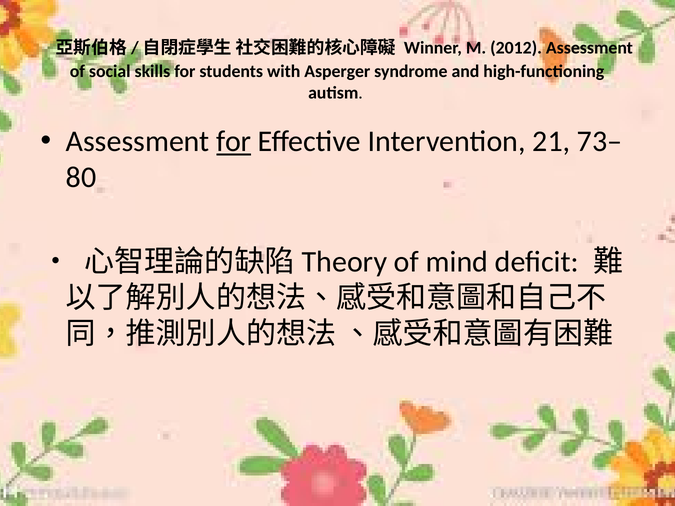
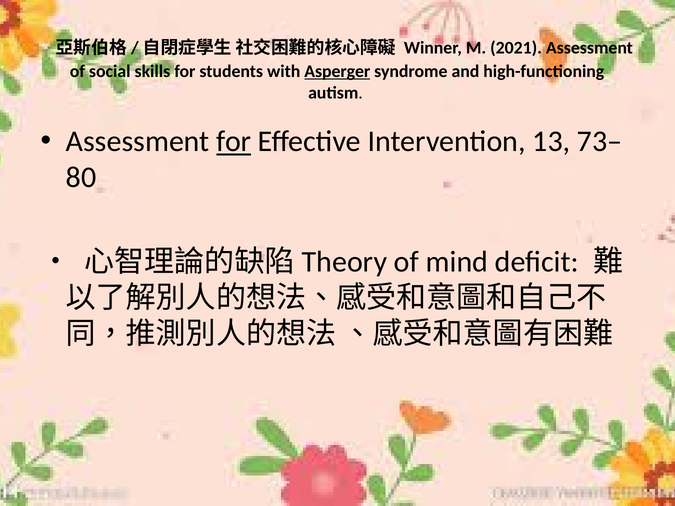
2012: 2012 -> 2021
Asperger underline: none -> present
21: 21 -> 13
